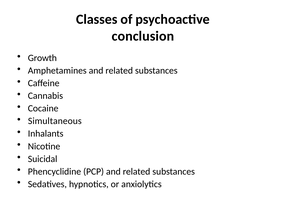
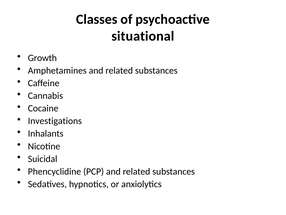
conclusion: conclusion -> situational
Simultaneous: Simultaneous -> Investigations
